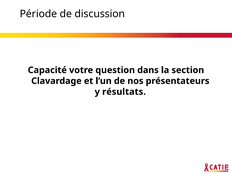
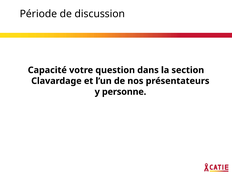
résultats: résultats -> personne
